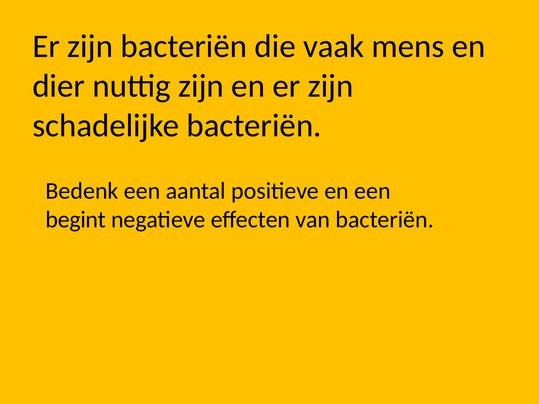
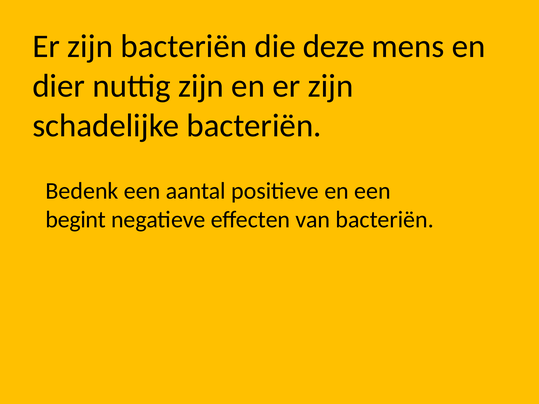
vaak: vaak -> deze
